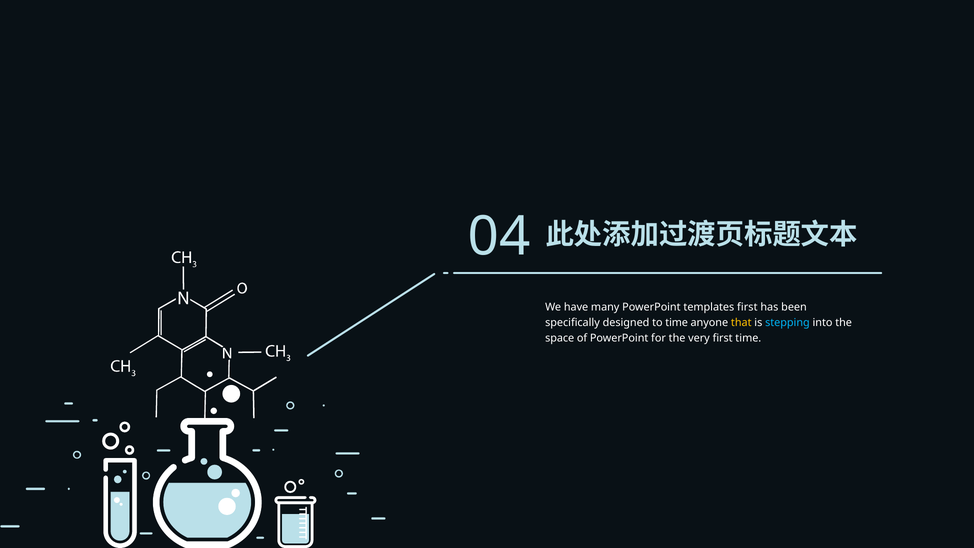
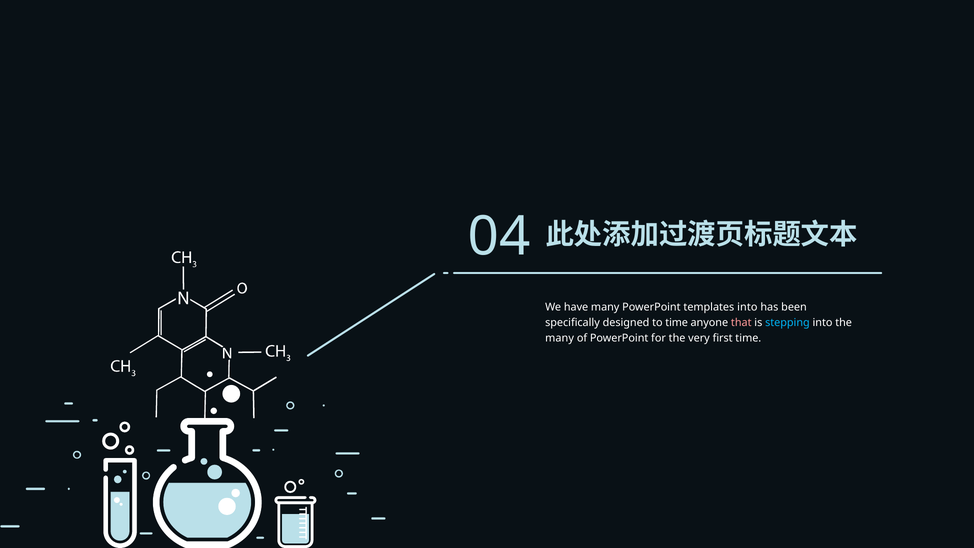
templates first: first -> into
that colour: yellow -> pink
space at (560, 338): space -> many
